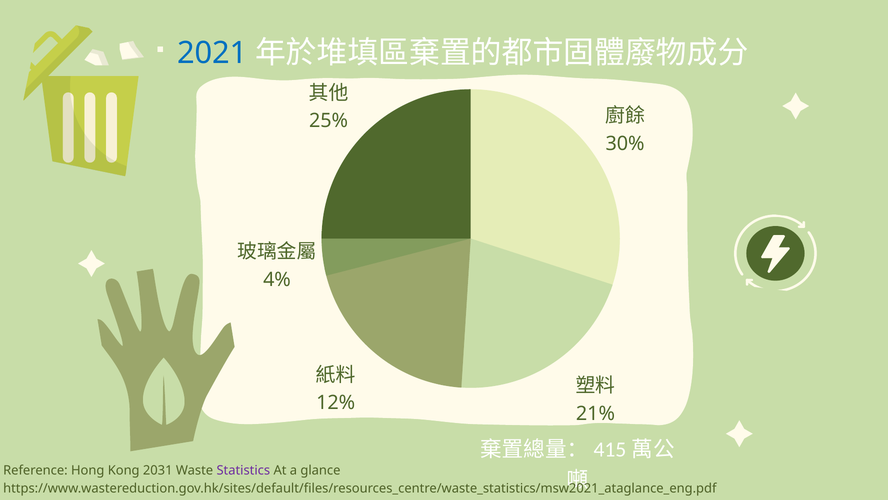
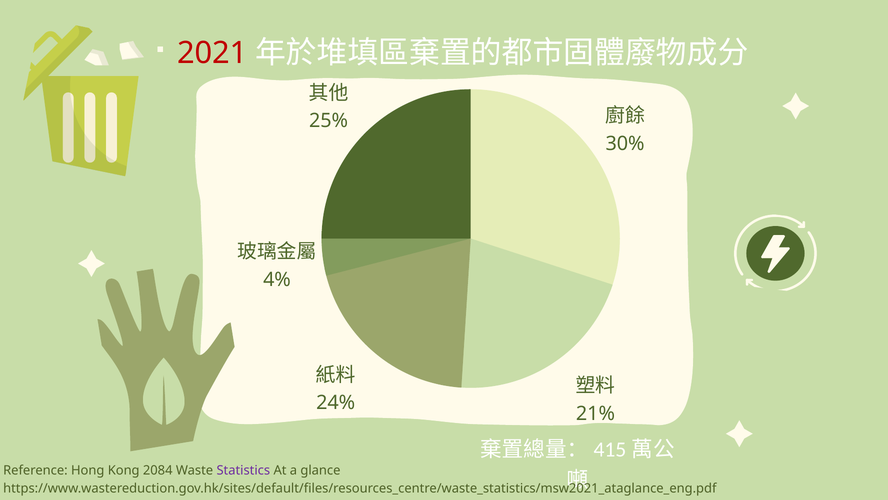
2021 colour: blue -> red
12%: 12% -> 24%
2031: 2031 -> 2084
